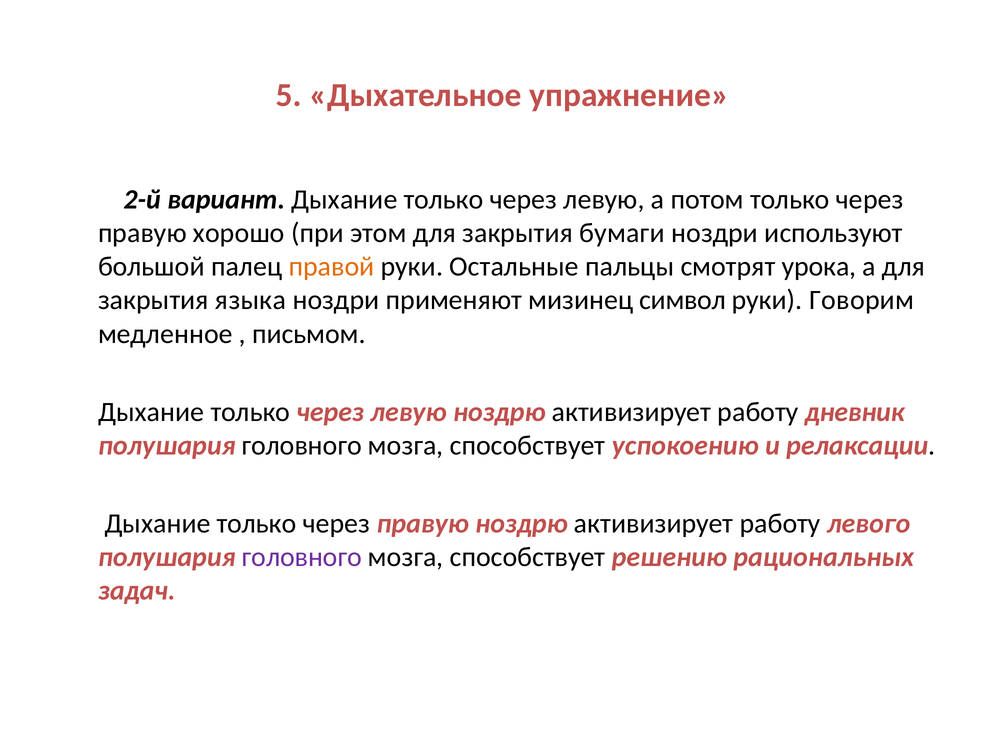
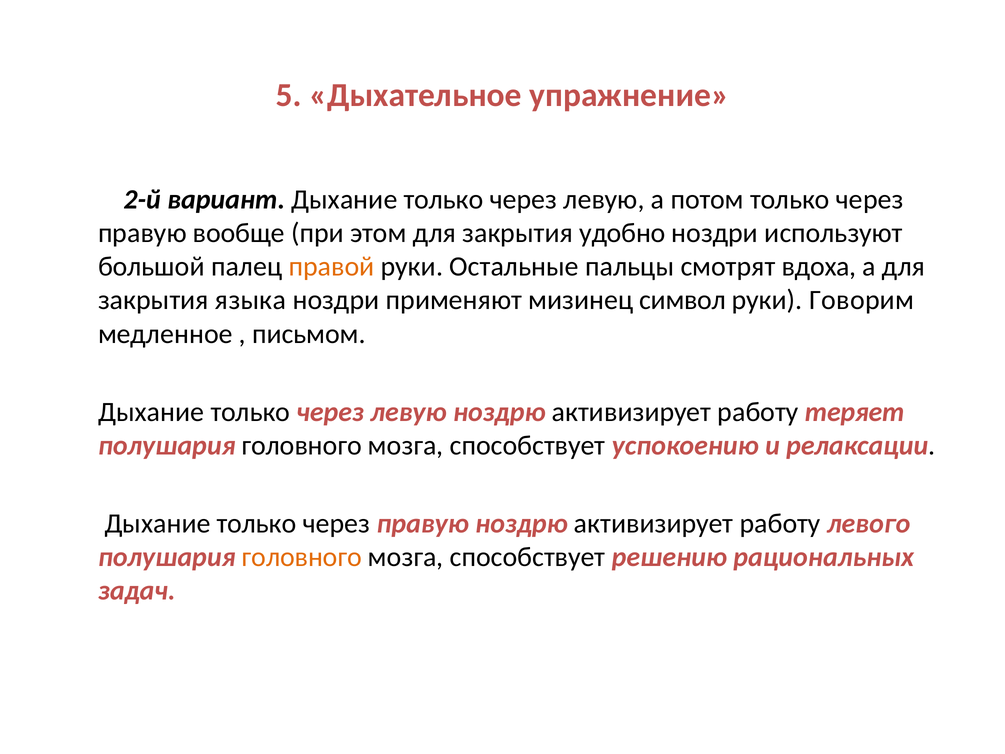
хорошо: хорошо -> вообще
бумаги: бумаги -> удобно
урока: урока -> вдоха
дневник: дневник -> теряет
головного at (302, 557) colour: purple -> orange
